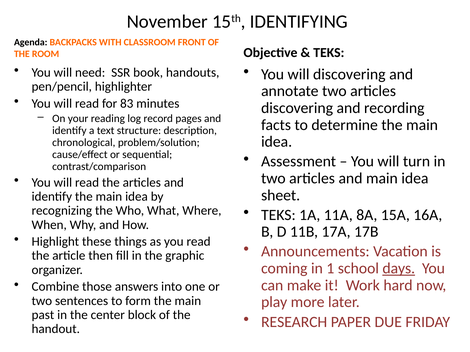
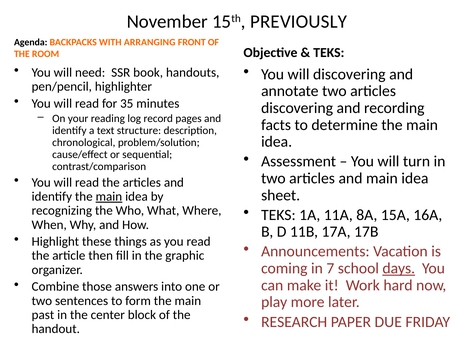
IDENTIFYING: IDENTIFYING -> PREVIOUSLY
CLASSROOM: CLASSROOM -> ARRANGING
83: 83 -> 35
main at (109, 197) underline: none -> present
1: 1 -> 7
